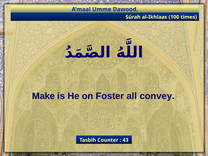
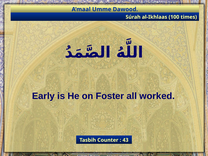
Make: Make -> Early
convey: convey -> worked
